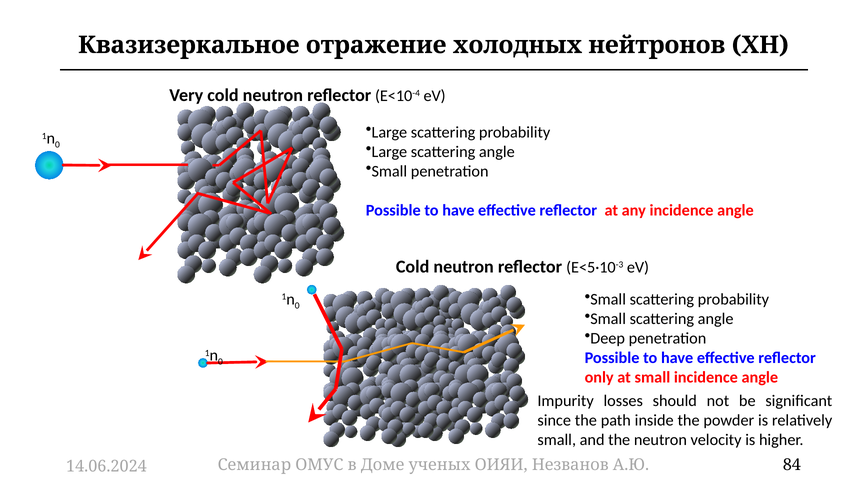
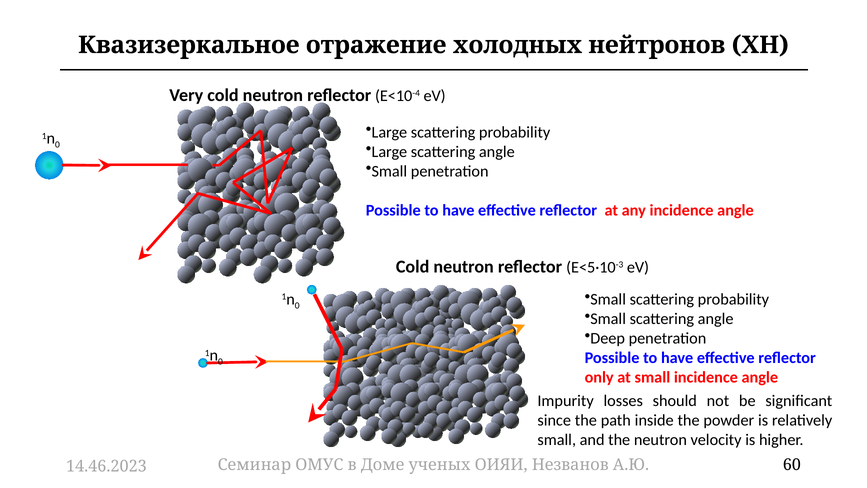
84: 84 -> 60
14.06.2024: 14.06.2024 -> 14.46.2023
